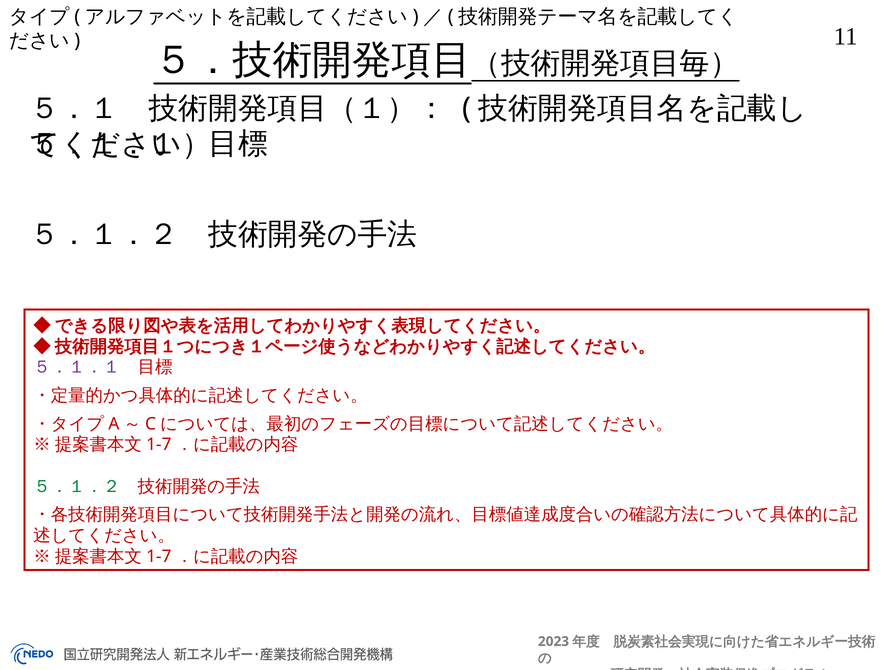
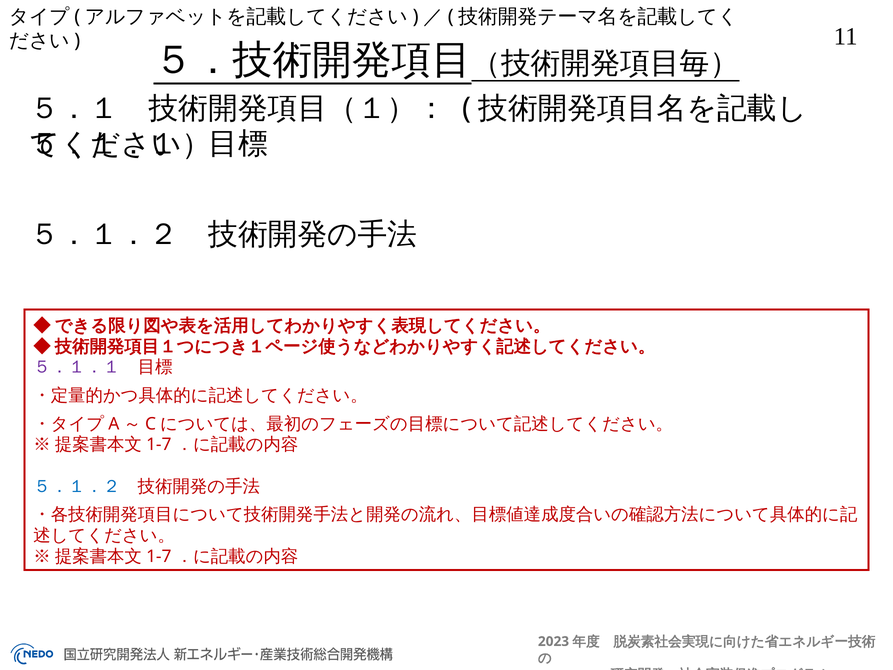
５．１．２ at (77, 486) colour: green -> blue
